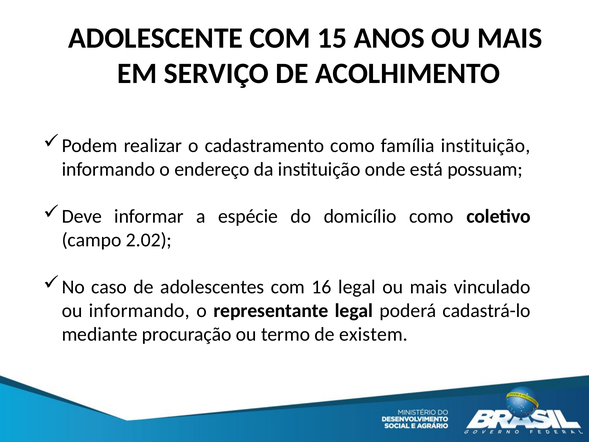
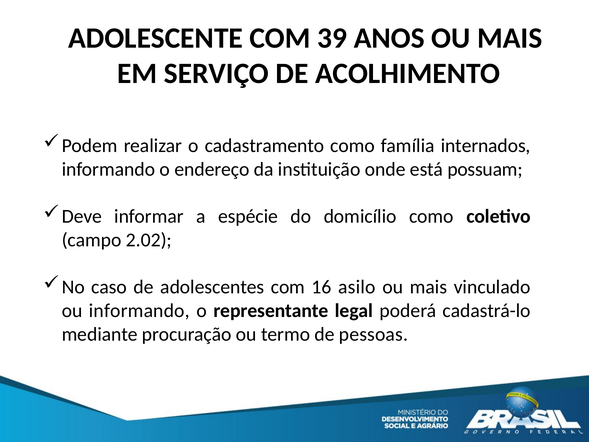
15: 15 -> 39
família instituição: instituição -> internados
16 legal: legal -> asilo
existem: existem -> pessoas
